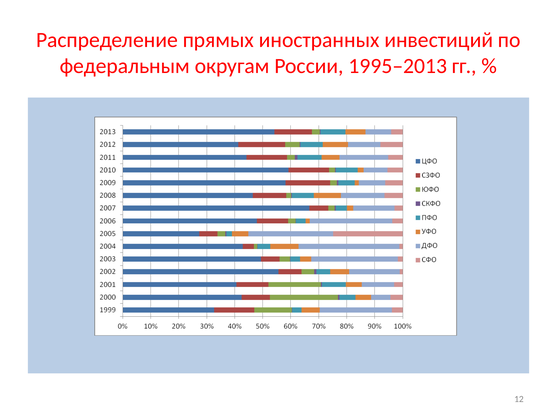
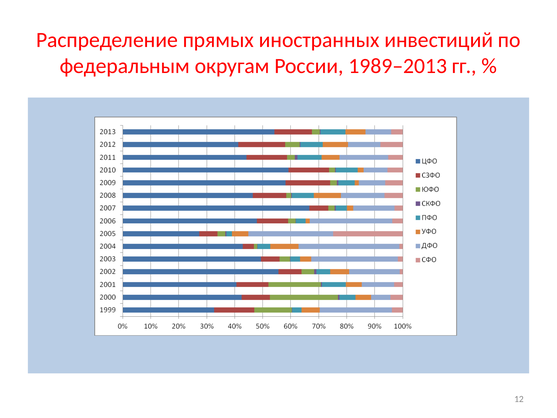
1995–2013: 1995–2013 -> 1989–2013
